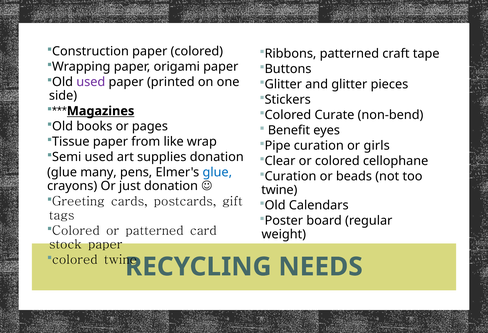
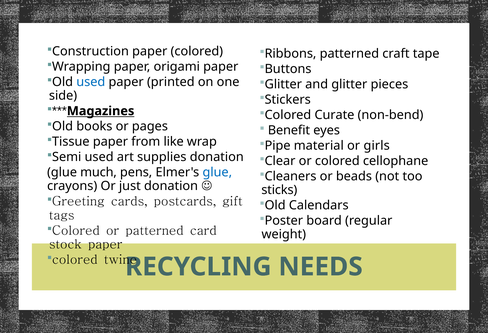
used at (91, 82) colour: purple -> blue
Pipe curation: curation -> material
many: many -> much
Curation at (291, 176): Curation -> Cleaners
twine at (279, 190): twine -> sticks
